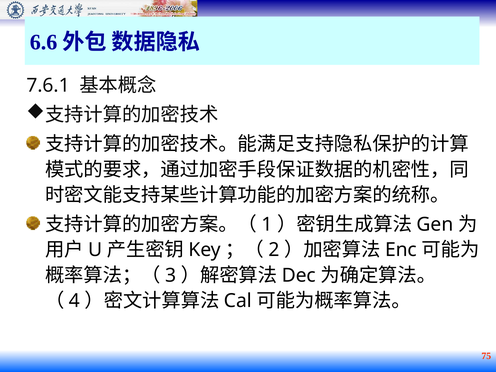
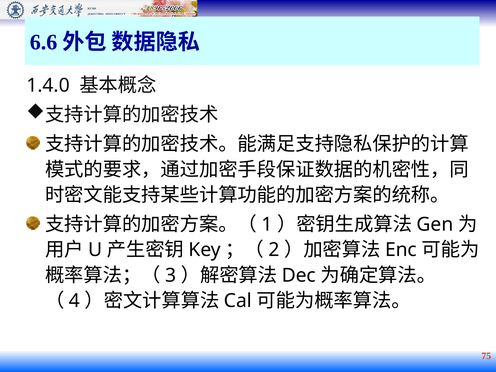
7.6.1: 7.6.1 -> 1.4.0
